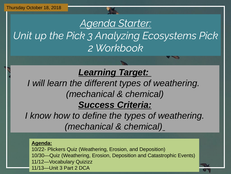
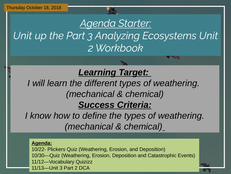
the Pick: Pick -> Part
Ecosystems Pick: Pick -> Unit
